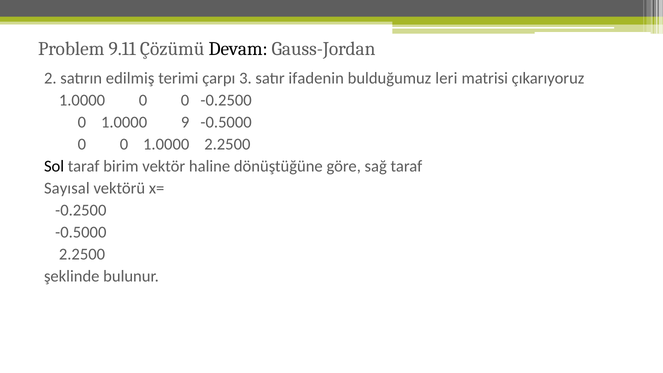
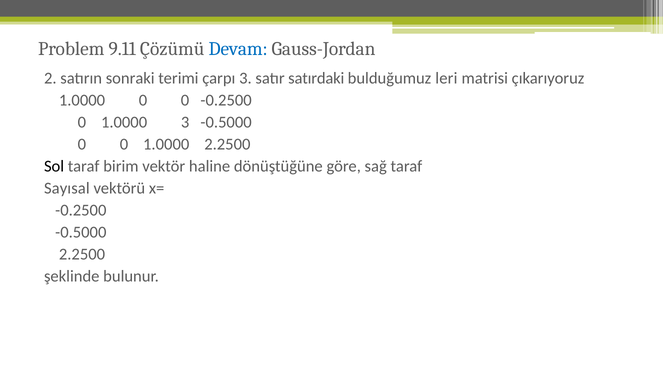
Devam colour: black -> blue
edilmiş: edilmiş -> sonraki
ifadenin: ifadenin -> satırdaki
1.0000 9: 9 -> 3
